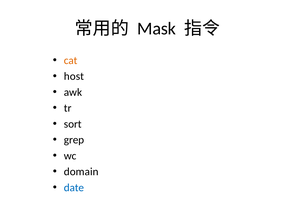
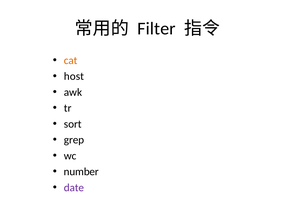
Mask: Mask -> Filter
domain: domain -> number
date colour: blue -> purple
